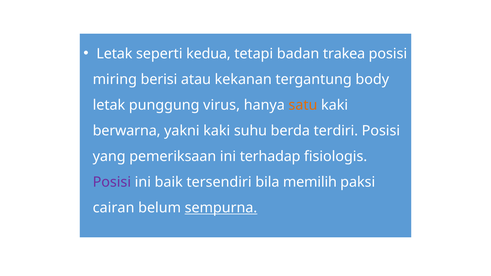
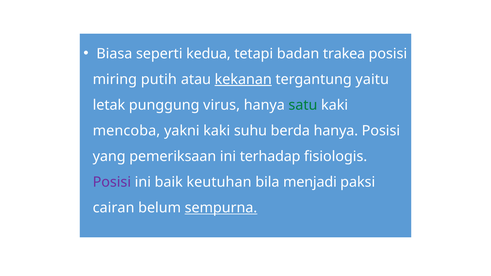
Letak at (114, 54): Letak -> Biasa
berisi: berisi -> putih
kekanan underline: none -> present
body: body -> yaitu
satu colour: orange -> green
berwarna: berwarna -> mencoba
berda terdiri: terdiri -> hanya
tersendiri: tersendiri -> keutuhan
memilih: memilih -> menjadi
